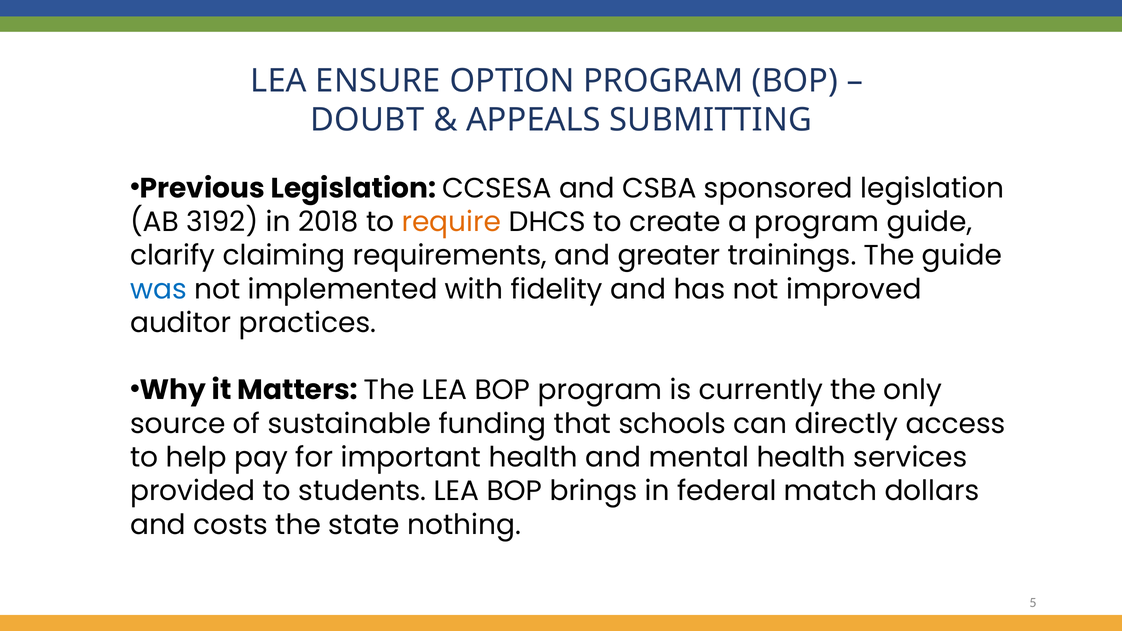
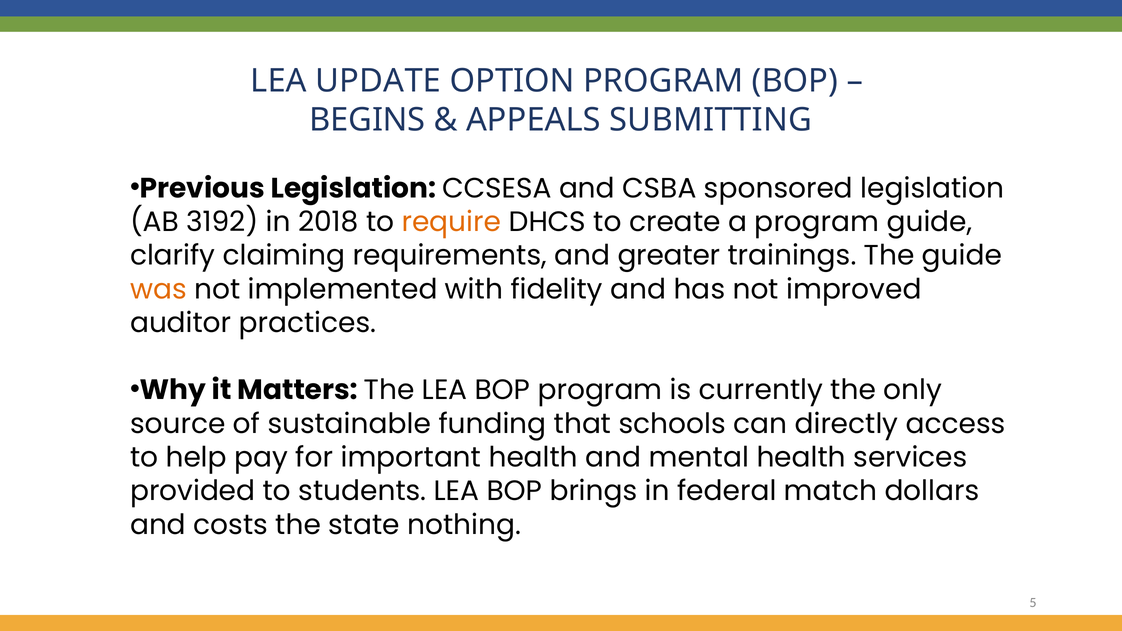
ENSURE: ENSURE -> UPDATE
DOUBT: DOUBT -> BEGINS
was colour: blue -> orange
